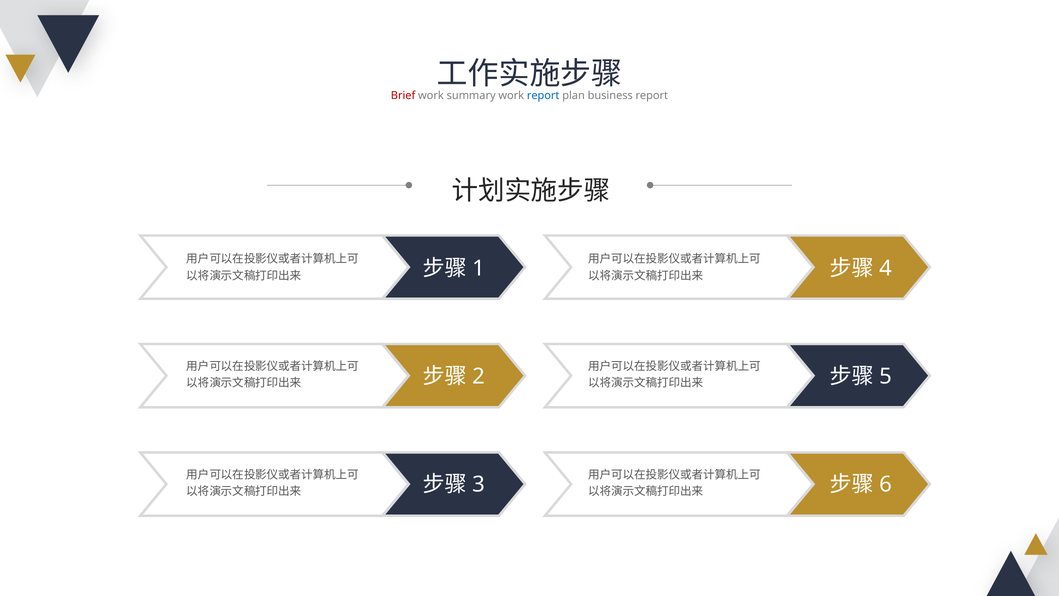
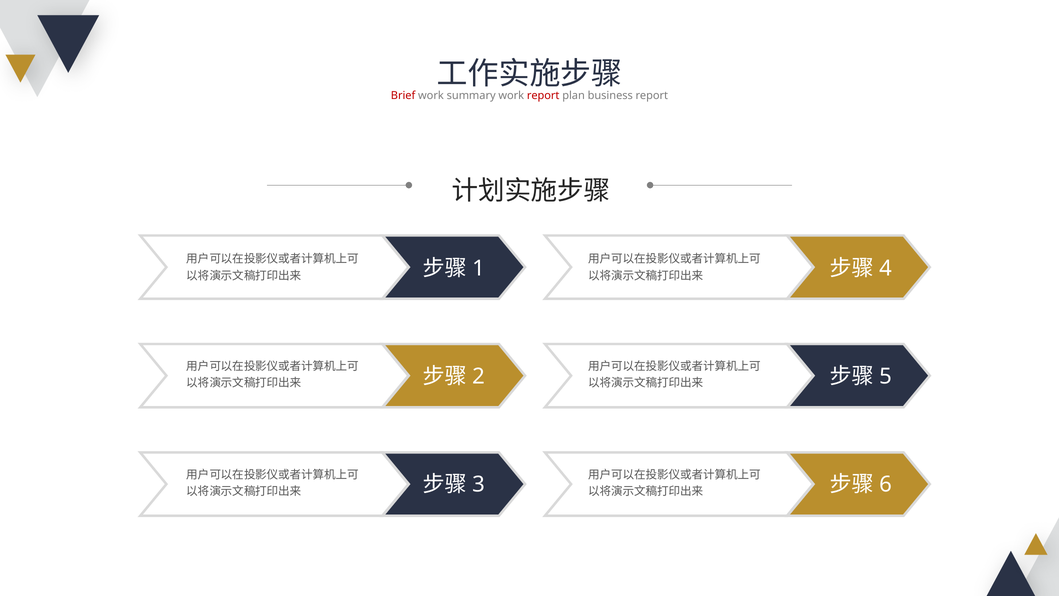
report at (543, 96) colour: blue -> red
